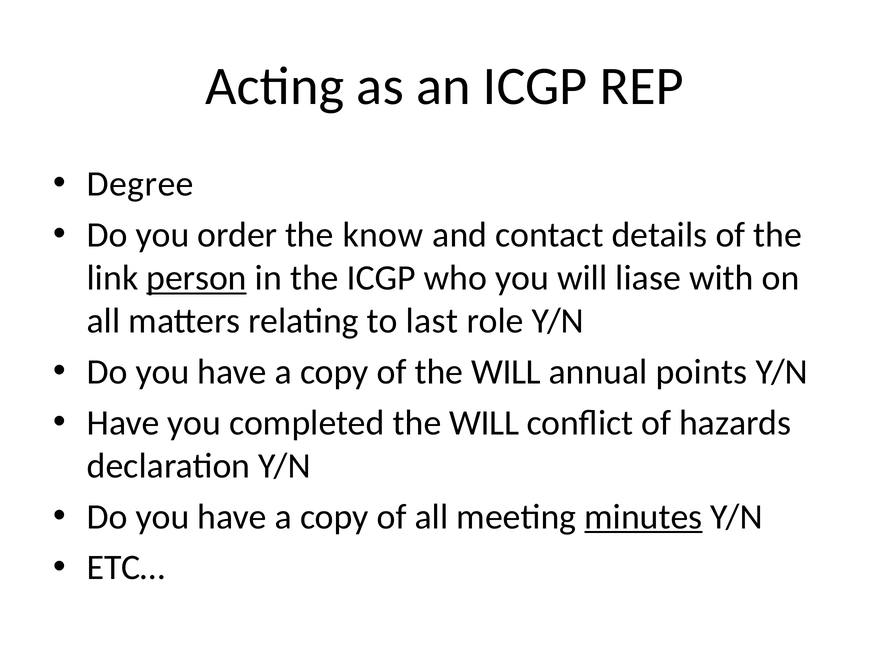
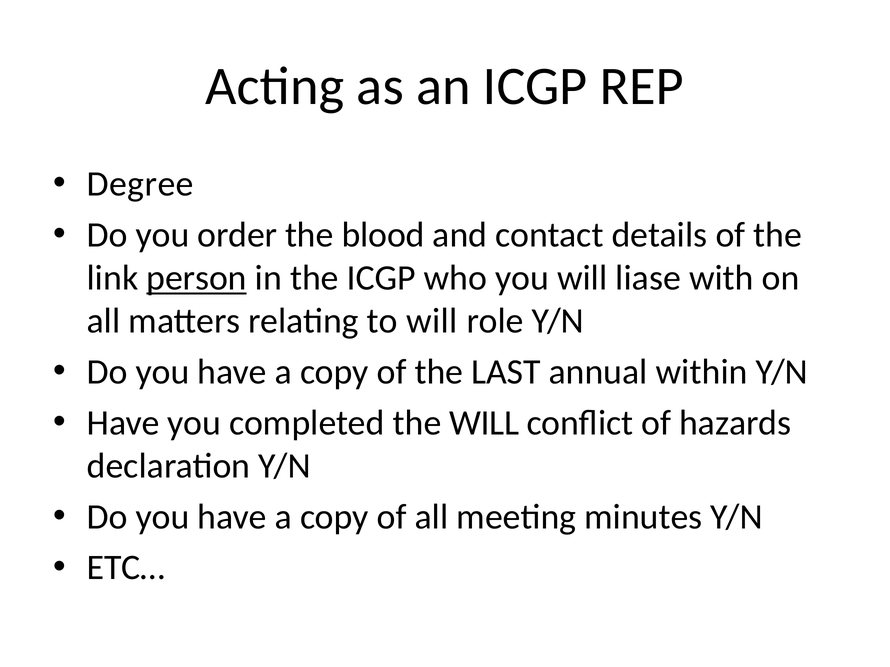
know: know -> blood
to last: last -> will
of the WILL: WILL -> LAST
points: points -> within
minutes underline: present -> none
